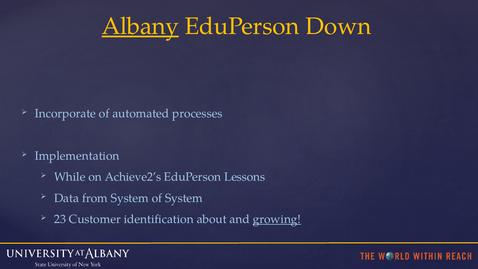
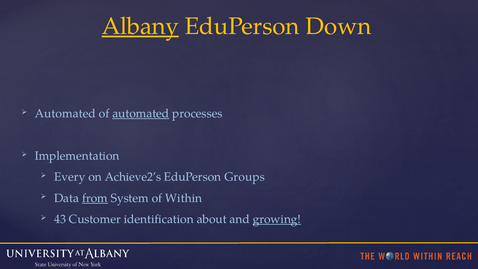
Incorporate at (65, 114): Incorporate -> Automated
automated at (141, 114) underline: none -> present
While: While -> Every
Lessons: Lessons -> Groups
from underline: none -> present
of System: System -> Within
23: 23 -> 43
